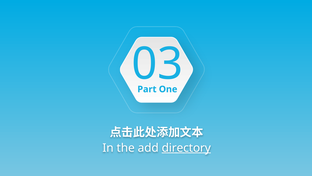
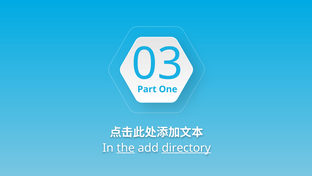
the underline: none -> present
